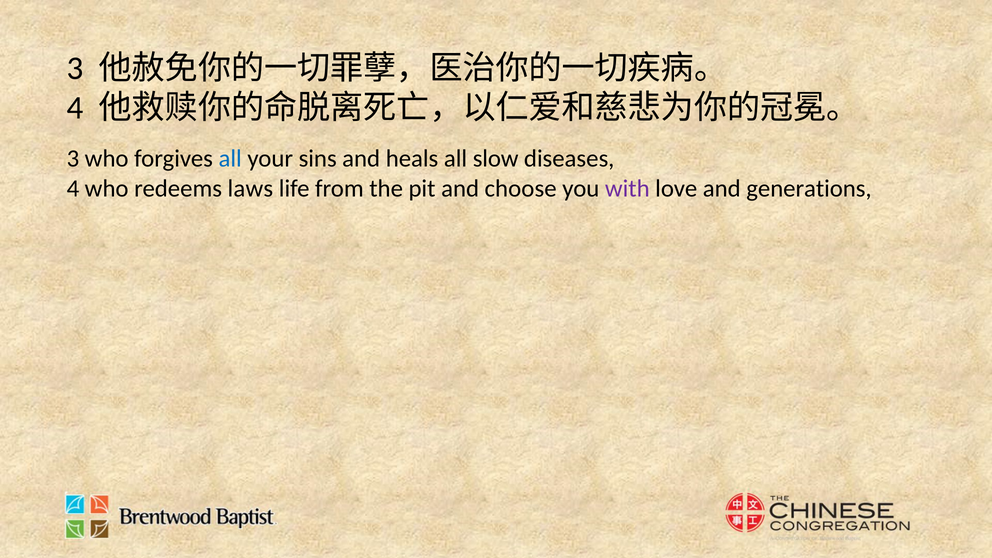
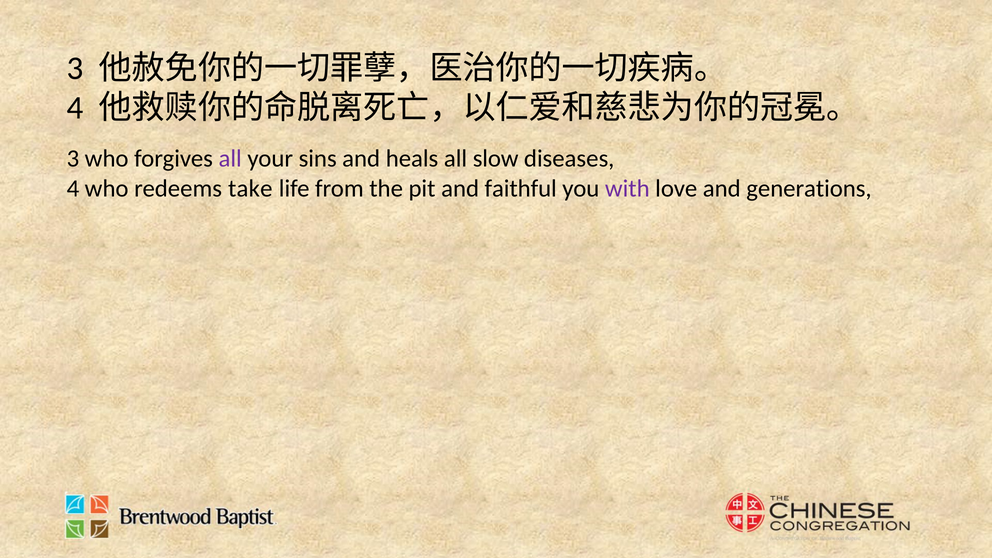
all at (230, 159) colour: blue -> purple
laws: laws -> take
choose: choose -> faithful
